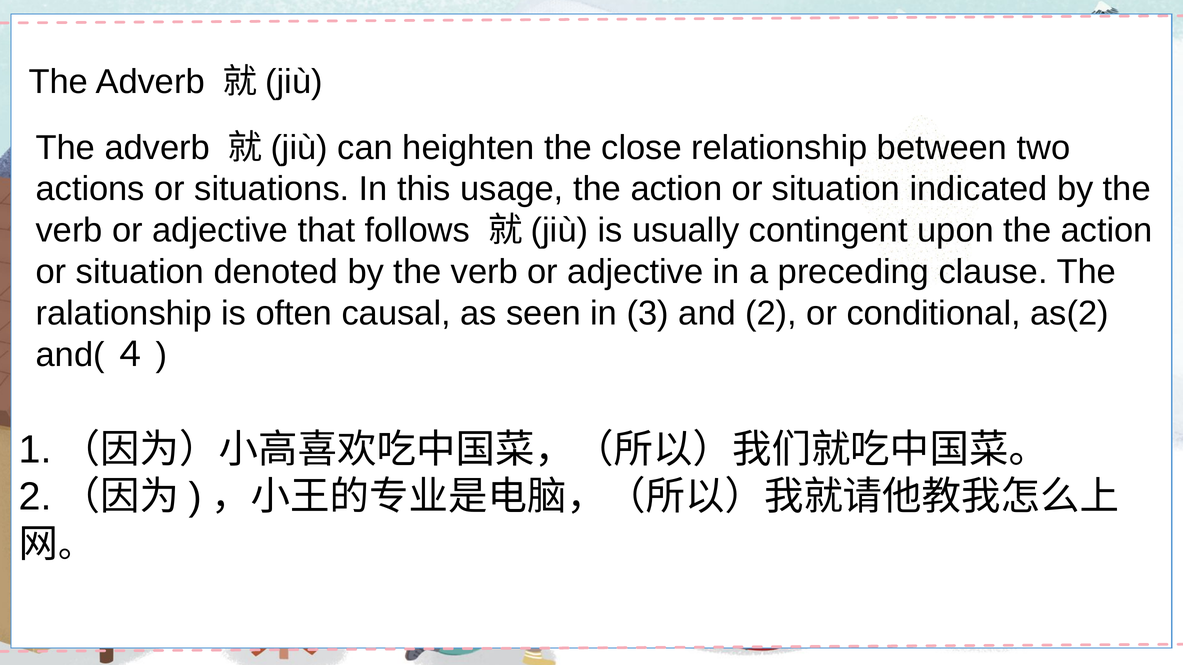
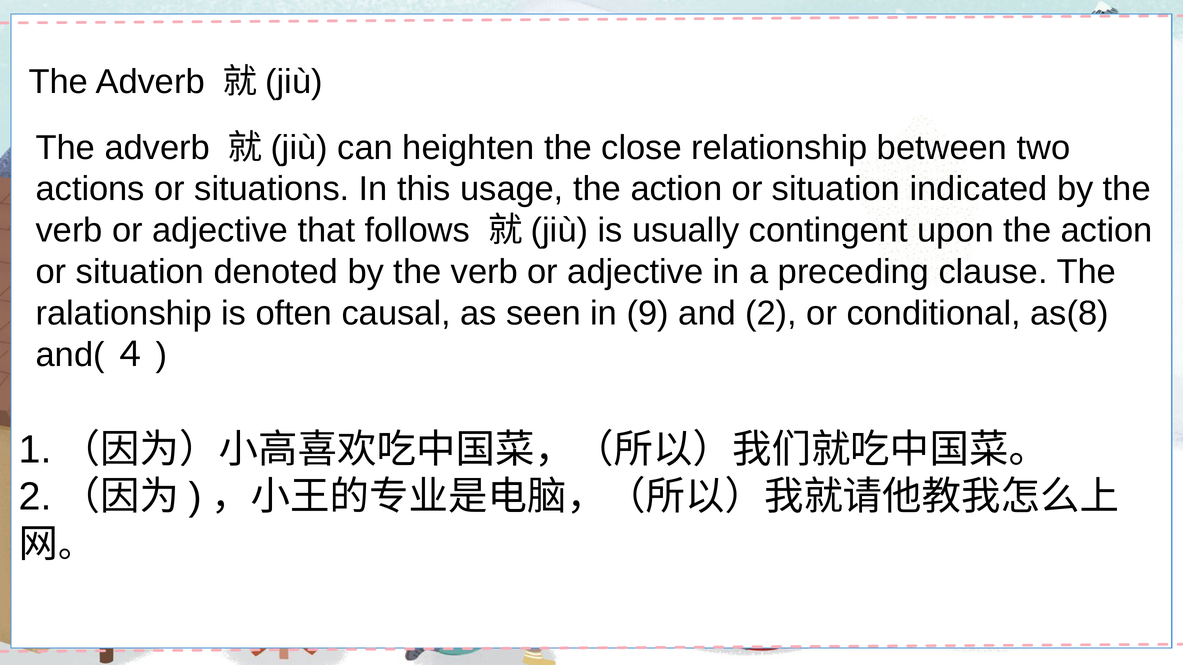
3: 3 -> 9
as(2: as(2 -> as(8
